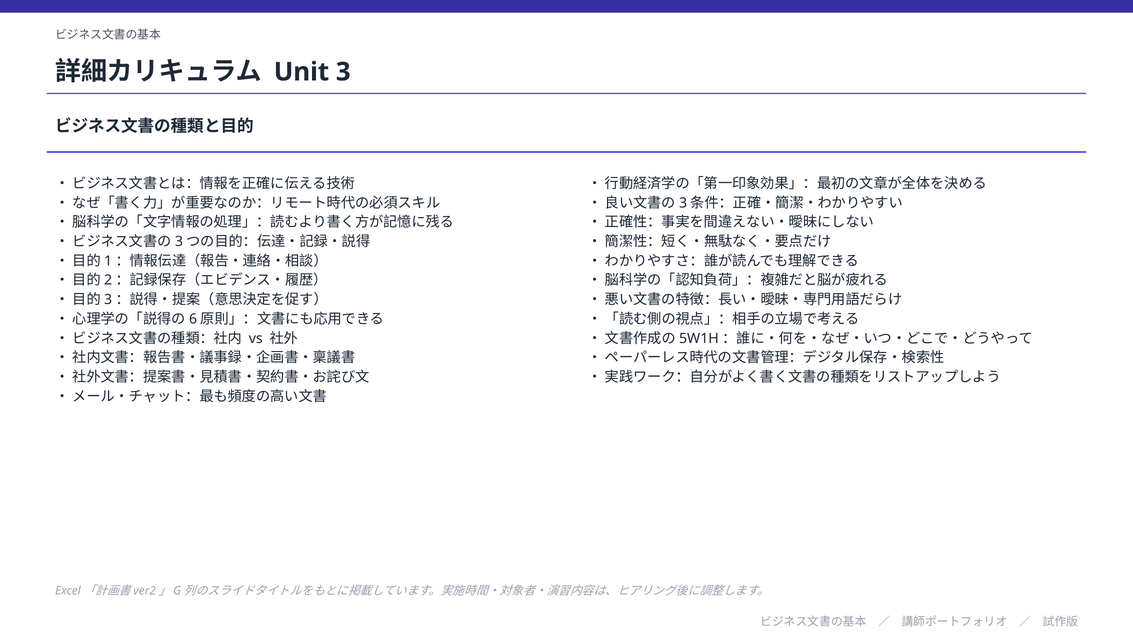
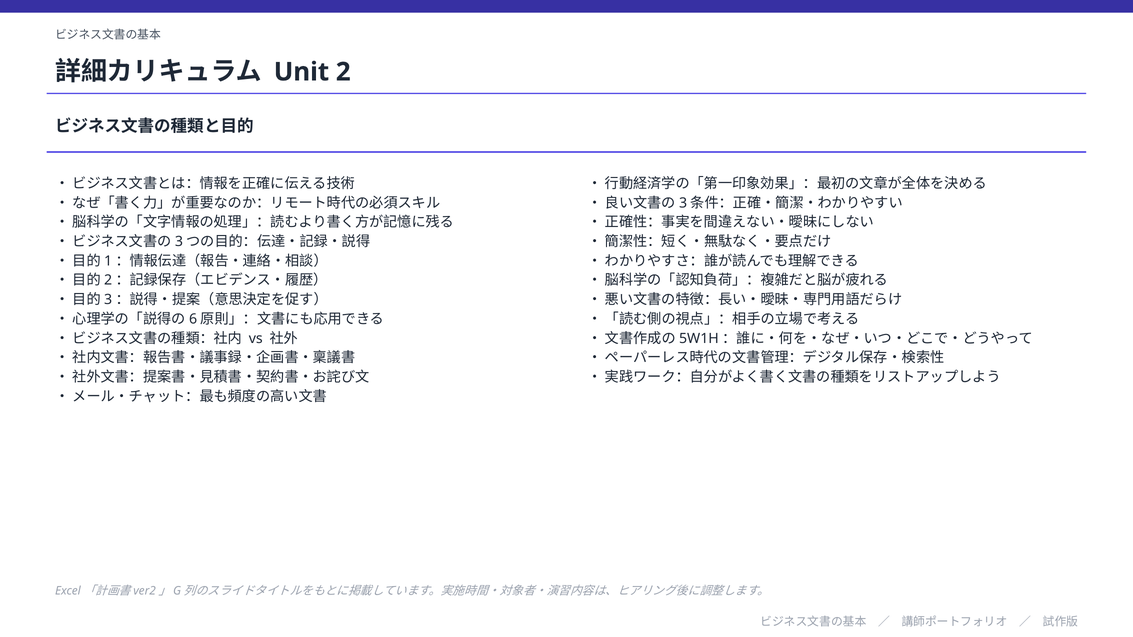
3: 3 -> 2
